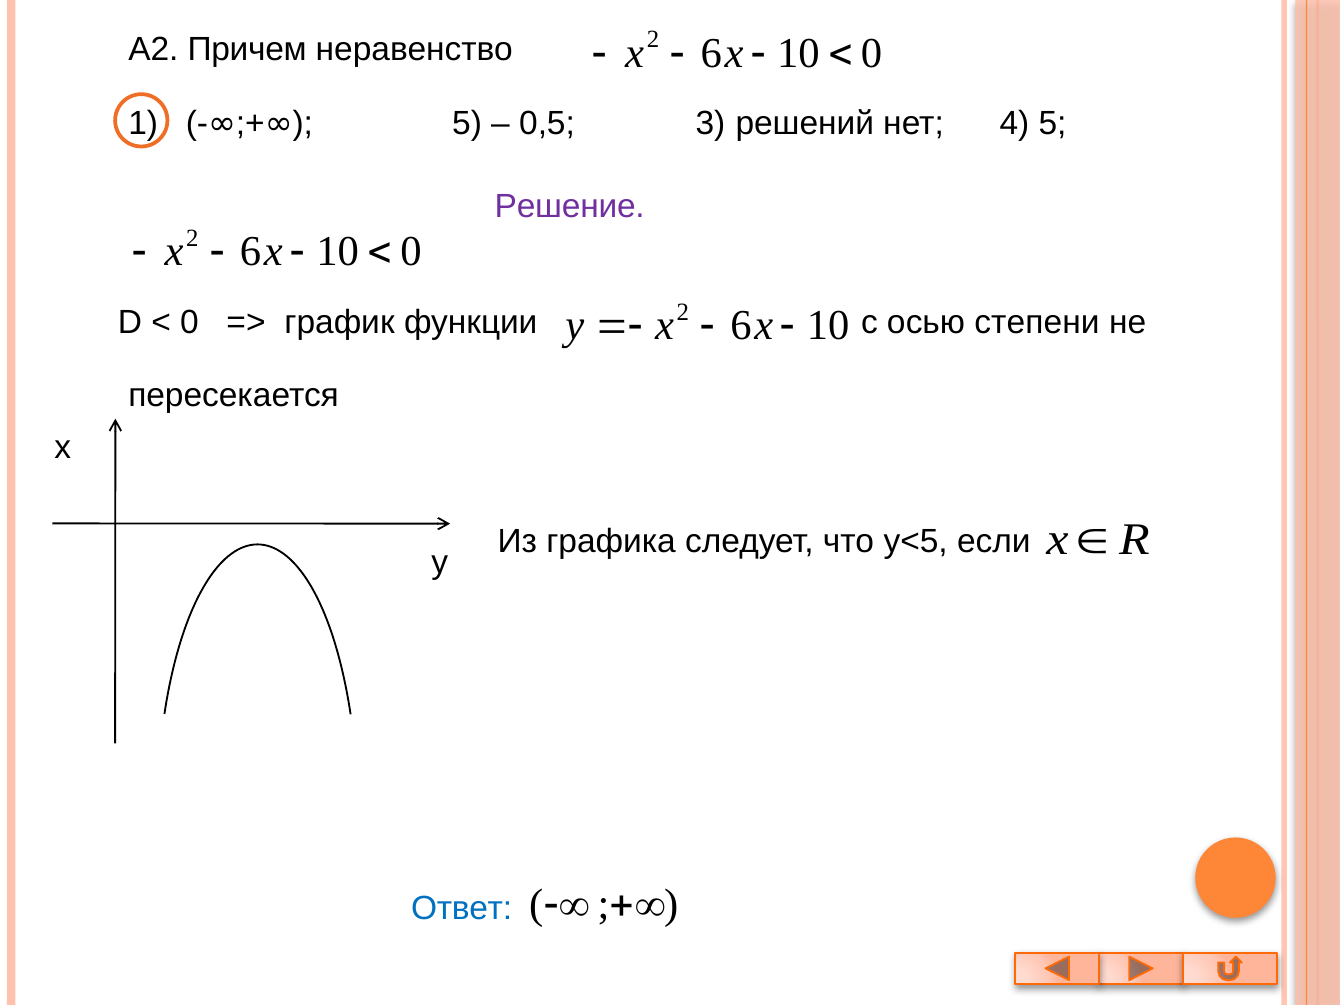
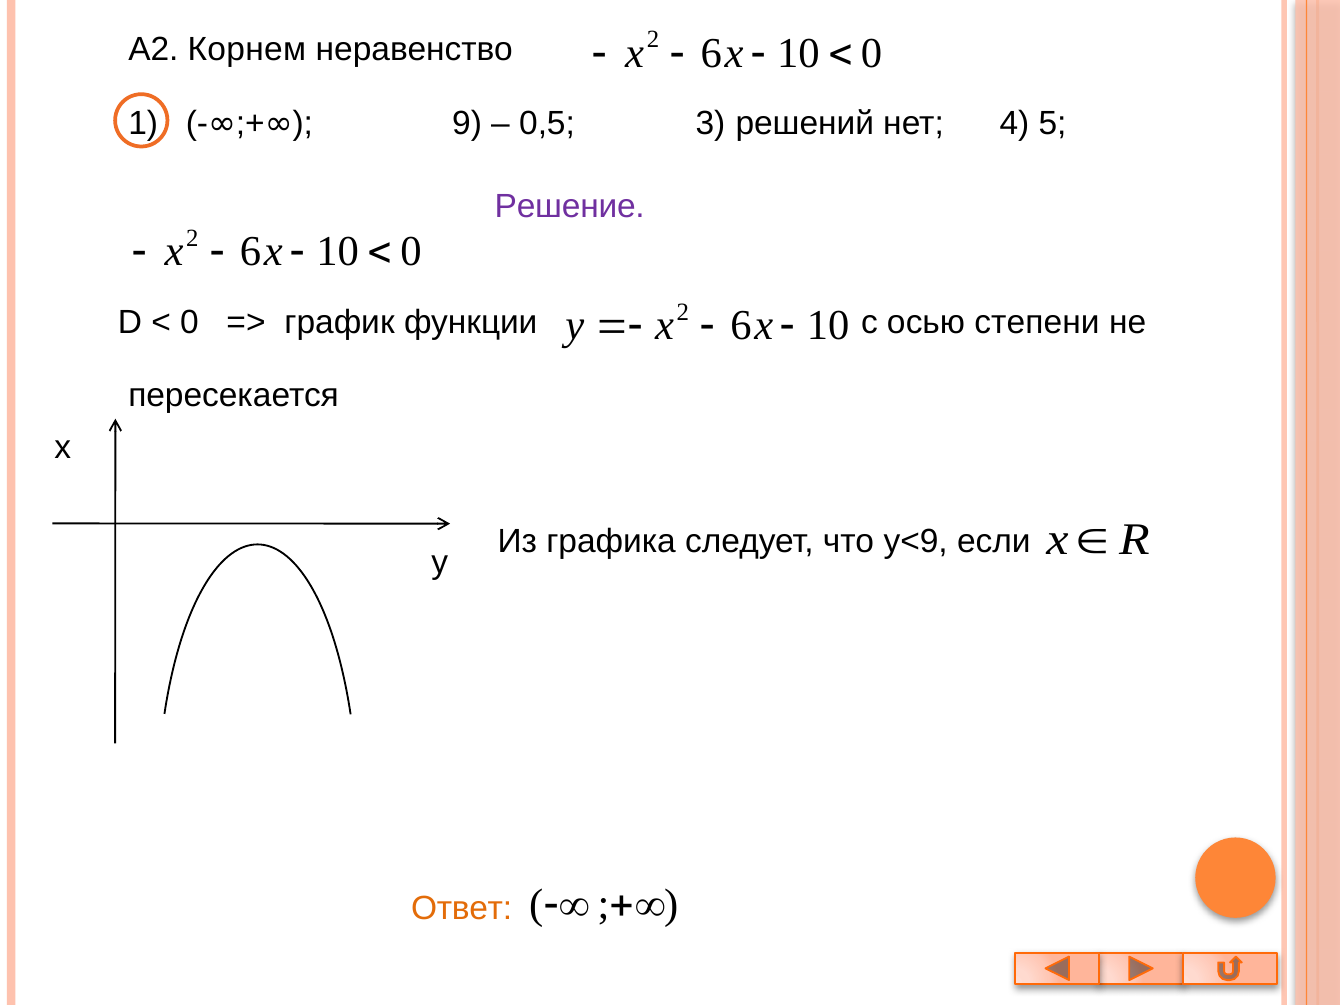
Причем: Причем -> Корнем
5 at (467, 123): 5 -> 9
y<5: y<5 -> y<9
Ответ colour: blue -> orange
